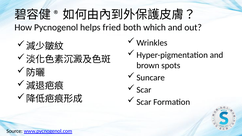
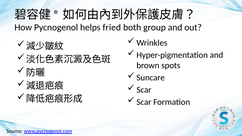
which: which -> group
